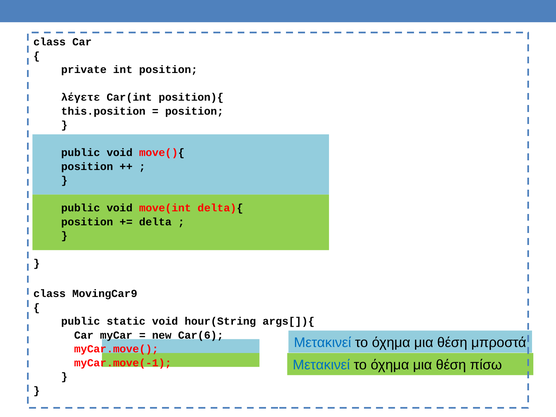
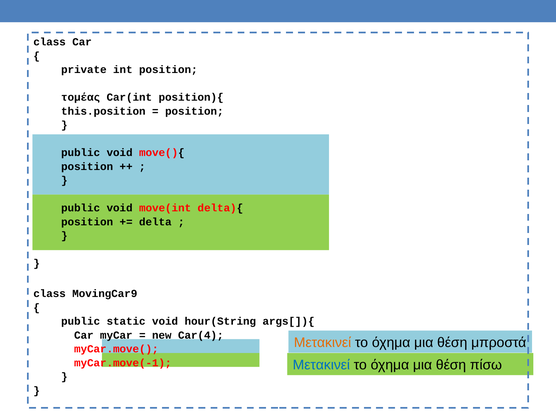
λέγετε: λέγετε -> τομέας
Car(6: Car(6 -> Car(4
Μετακινεί at (323, 343) colour: blue -> orange
